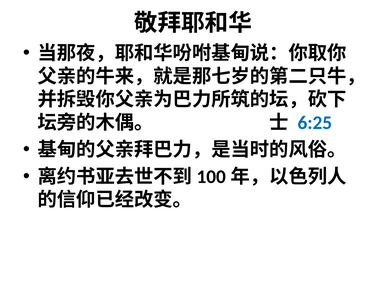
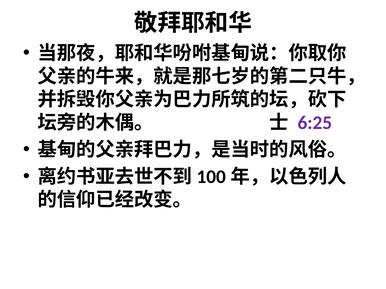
6:25 colour: blue -> purple
